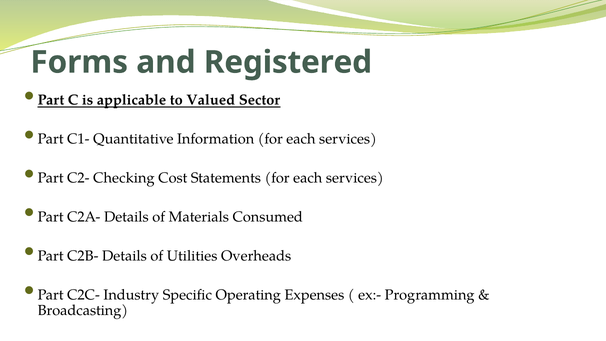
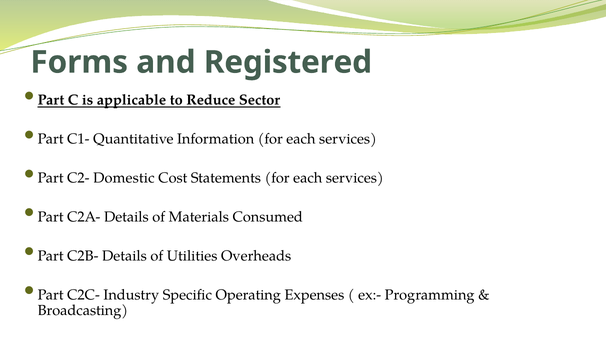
Valued: Valued -> Reduce
Checking: Checking -> Domestic
